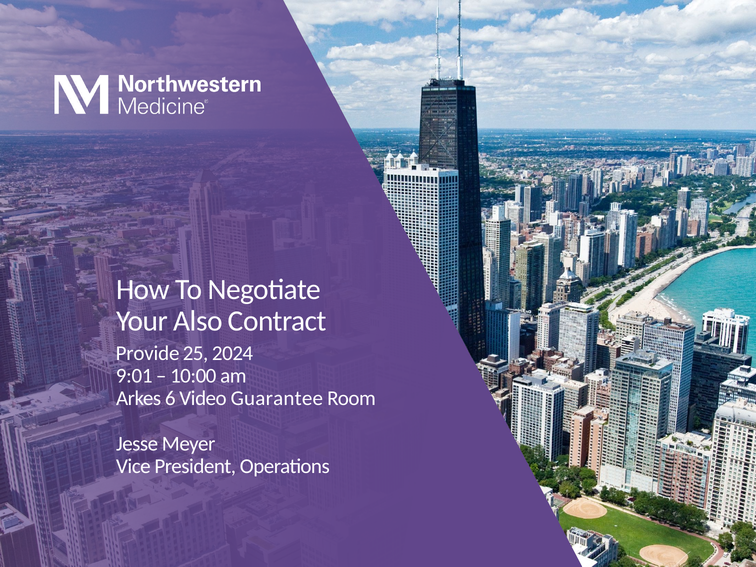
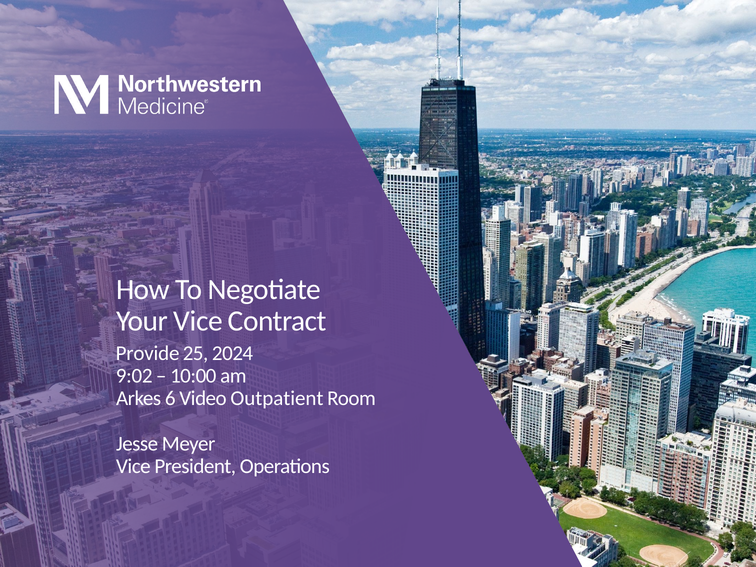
Your Also: Also -> Vice
9:01: 9:01 -> 9:02
Guarantee: Guarantee -> Outpatient
